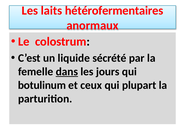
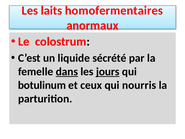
hétérofermentaires: hétérofermentaires -> homofermentaires
jours underline: none -> present
plupart: plupart -> nourris
